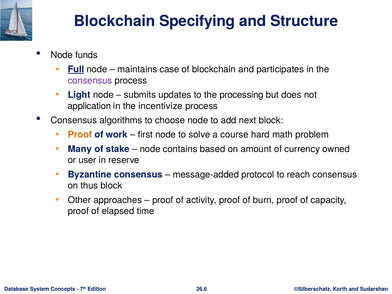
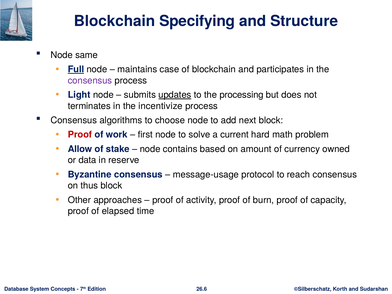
funds: funds -> same
updates underline: none -> present
application: application -> terminates
Proof at (80, 135) colour: orange -> red
course: course -> current
Many: Many -> Allow
user: user -> data
message-added: message-added -> message-usage
